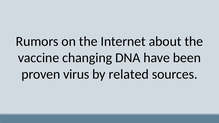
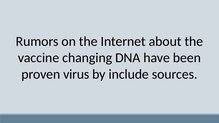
related: related -> include
